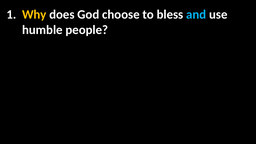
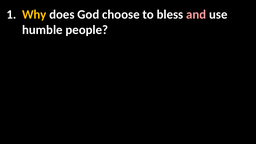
and colour: light blue -> pink
